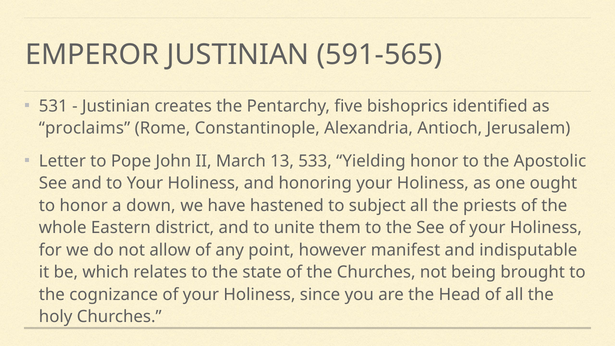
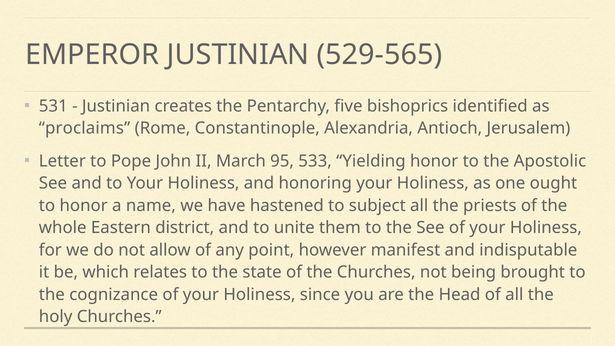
591-565: 591-565 -> 529-565
13: 13 -> 95
down: down -> name
